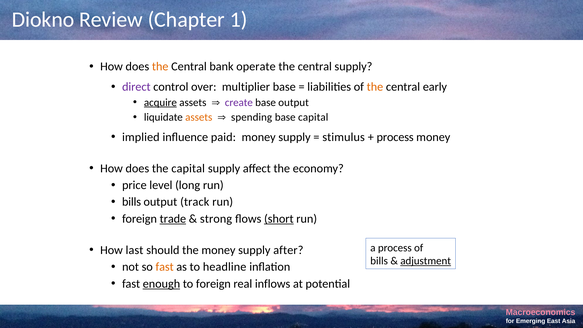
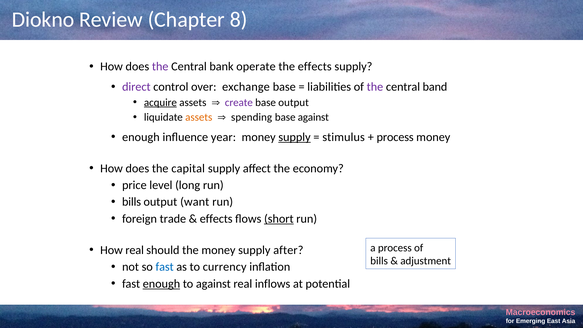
1: 1 -> 8
the at (160, 66) colour: orange -> purple
central at (315, 66): central -> effects
multiplier: multiplier -> exchange
the at (375, 87) colour: orange -> purple
early: early -> band
base capital: capital -> against
implied at (141, 137): implied -> enough
paid: paid -> year
supply at (294, 137) underline: none -> present
track: track -> want
trade underline: present -> none
strong at (216, 219): strong -> effects
How last: last -> real
adjustment underline: present -> none
fast at (165, 267) colour: orange -> blue
headline: headline -> currency
to foreign: foreign -> against
